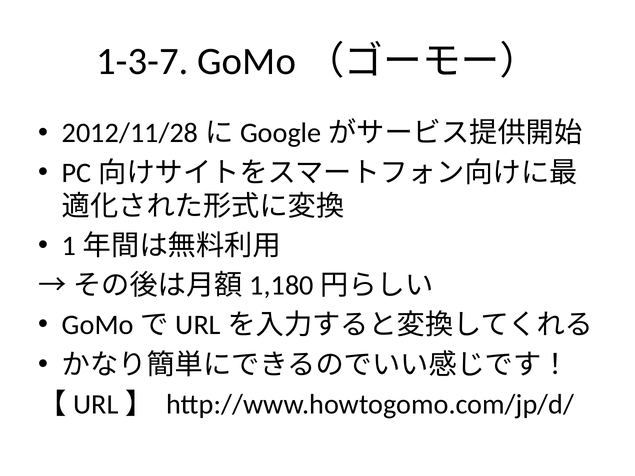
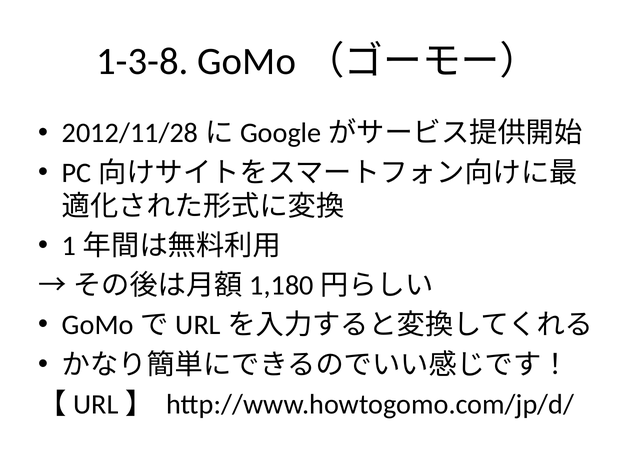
1-3-7: 1-3-7 -> 1-3-8
